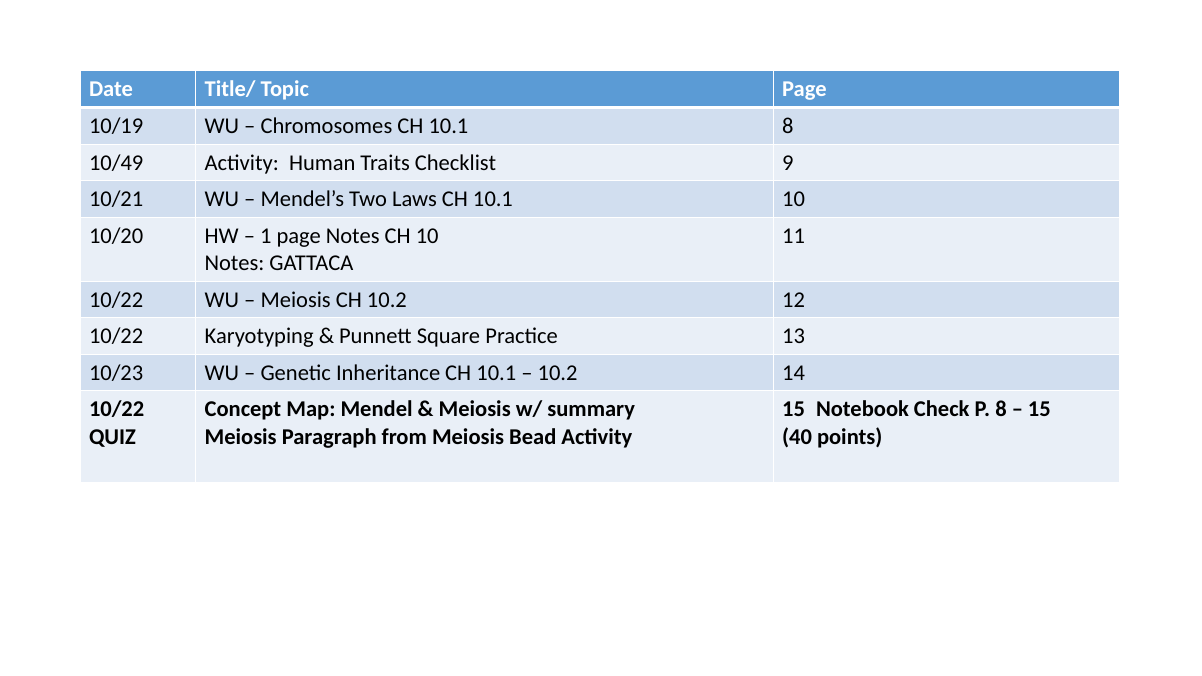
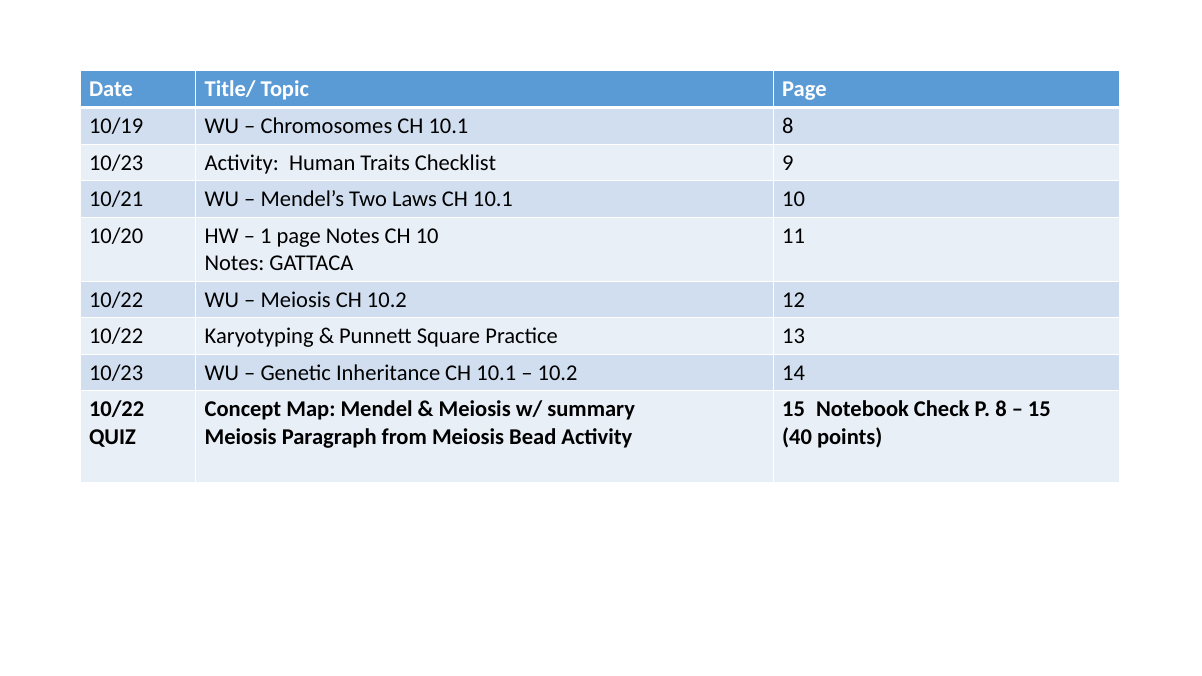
10/49 at (116, 163): 10/49 -> 10/23
